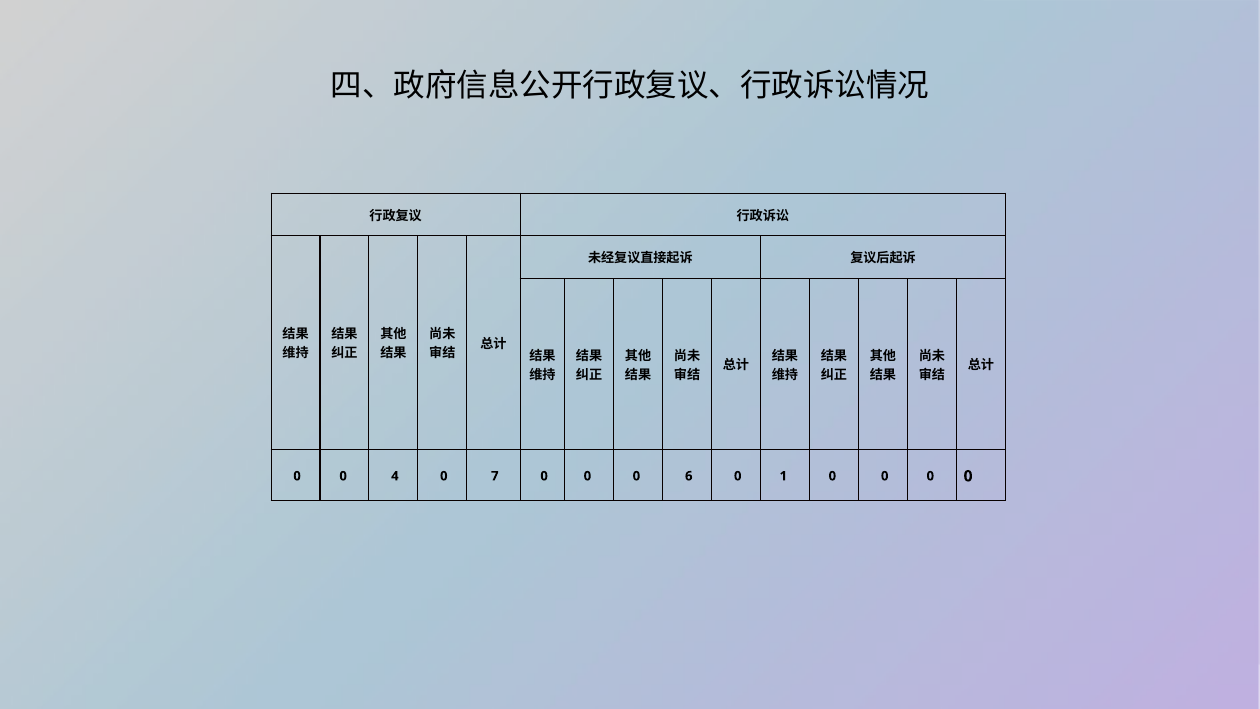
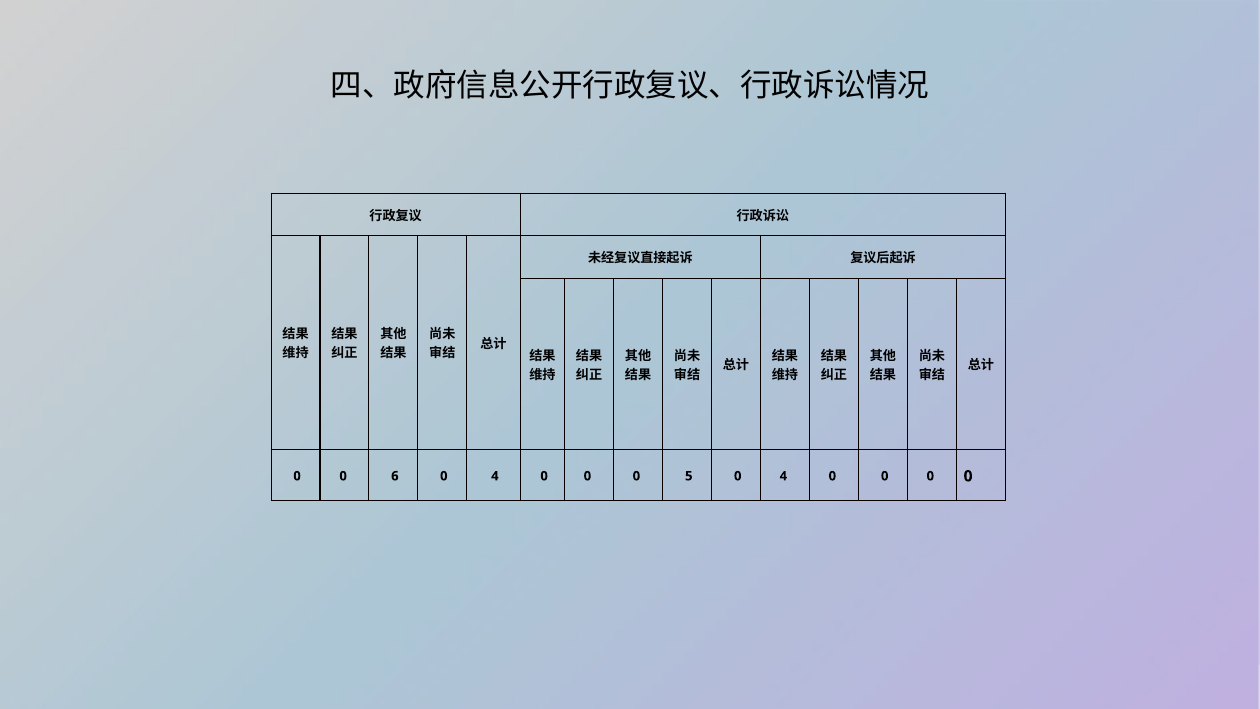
4: 4 -> 6
7 at (495, 476): 7 -> 4
6: 6 -> 5
1 at (783, 476): 1 -> 4
